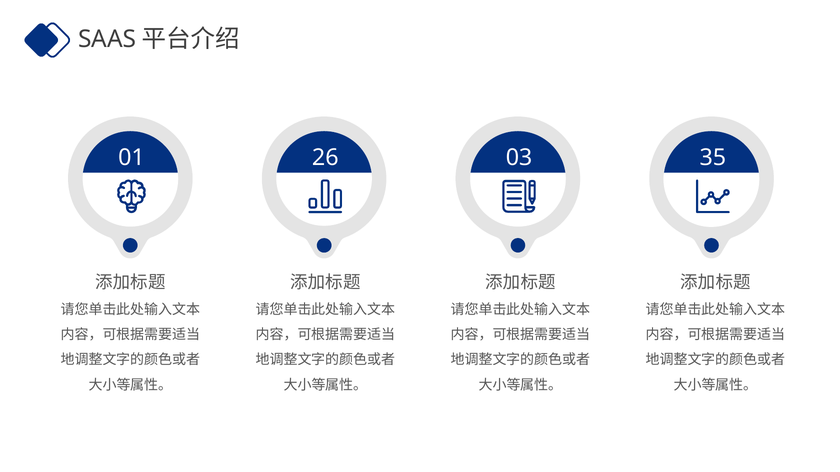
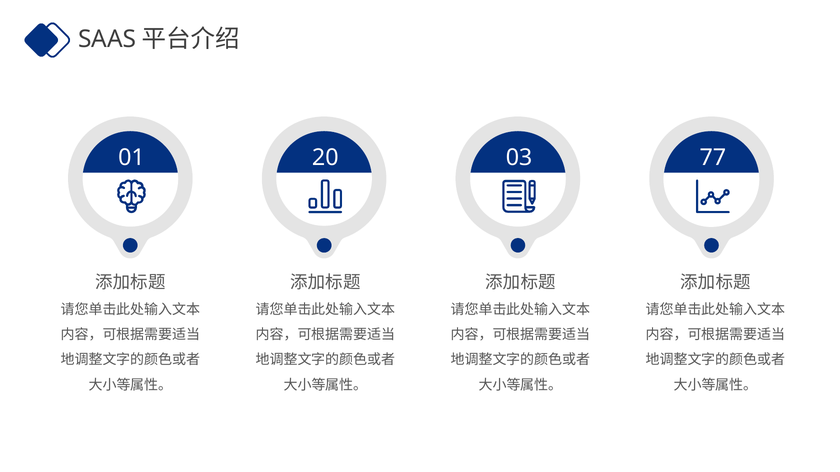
26: 26 -> 20
35: 35 -> 77
